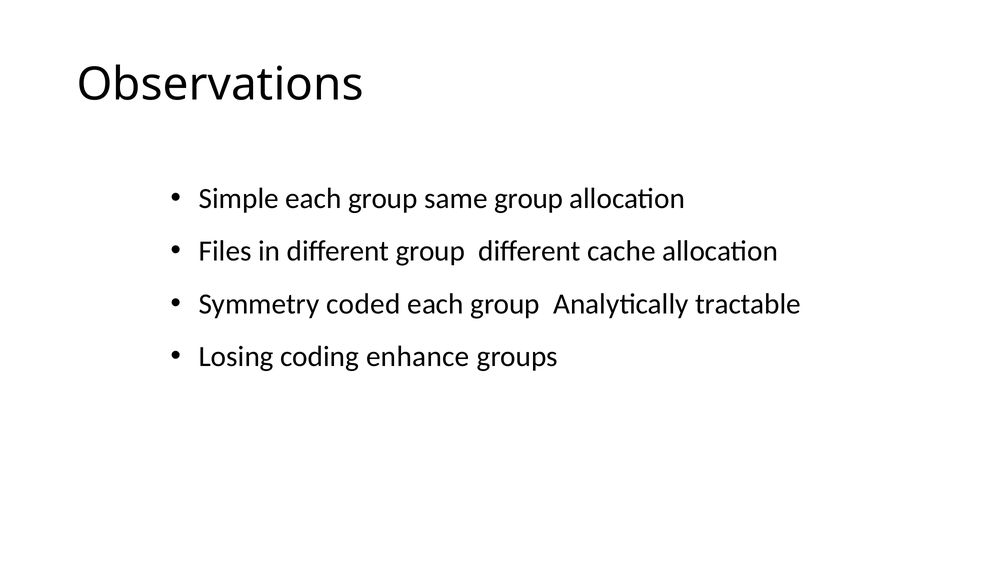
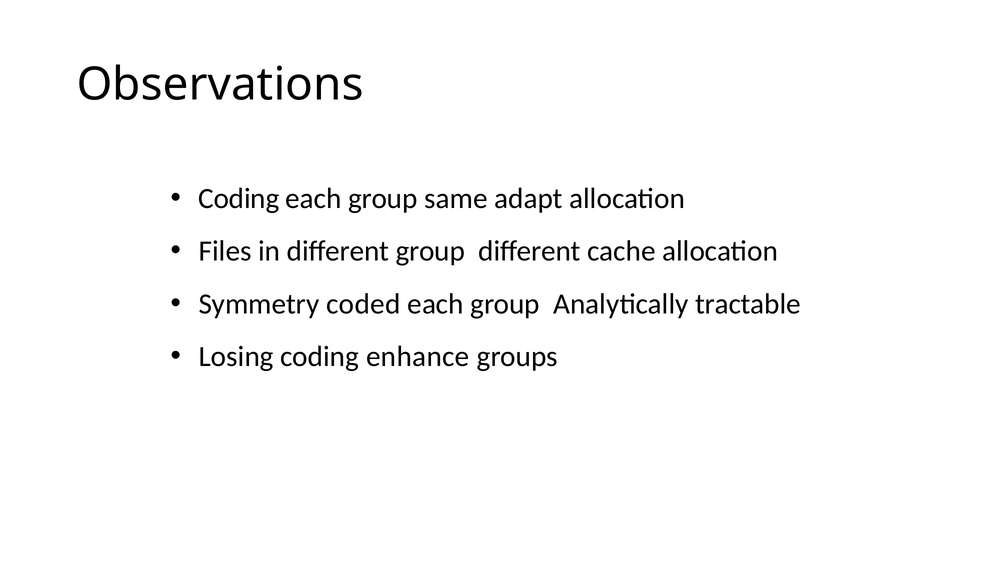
Simple at (239, 198): Simple -> Coding
same group: group -> adapt
